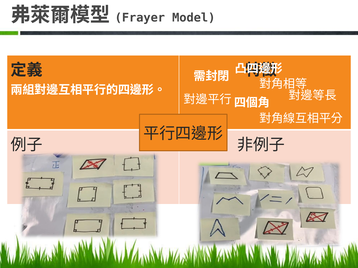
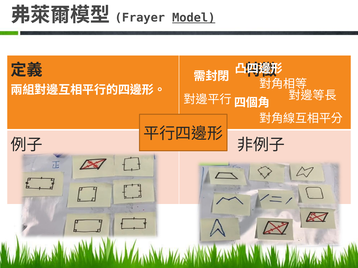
Model underline: none -> present
